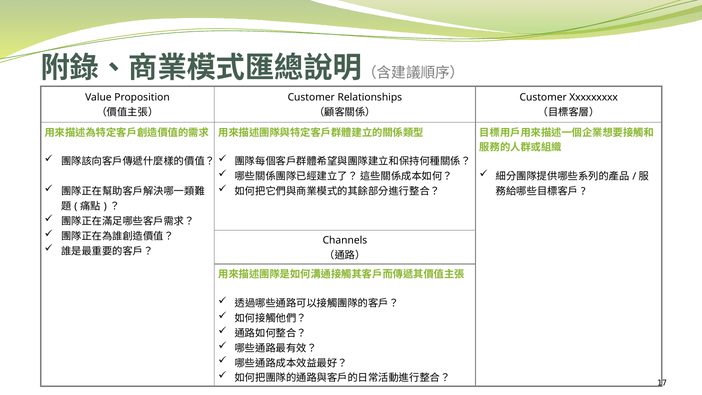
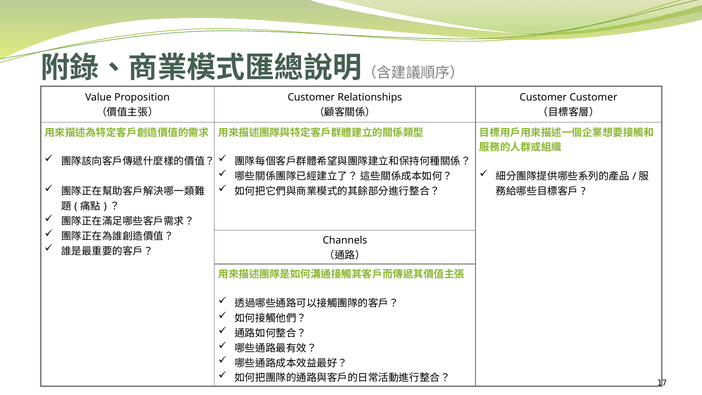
Customer Xxxxxxxxx: Xxxxxxxxx -> Customer
